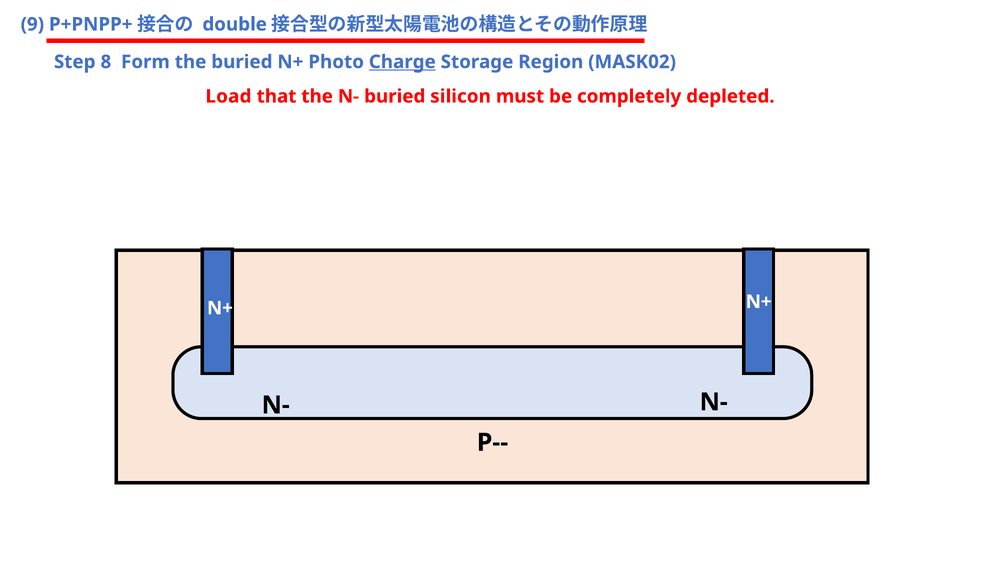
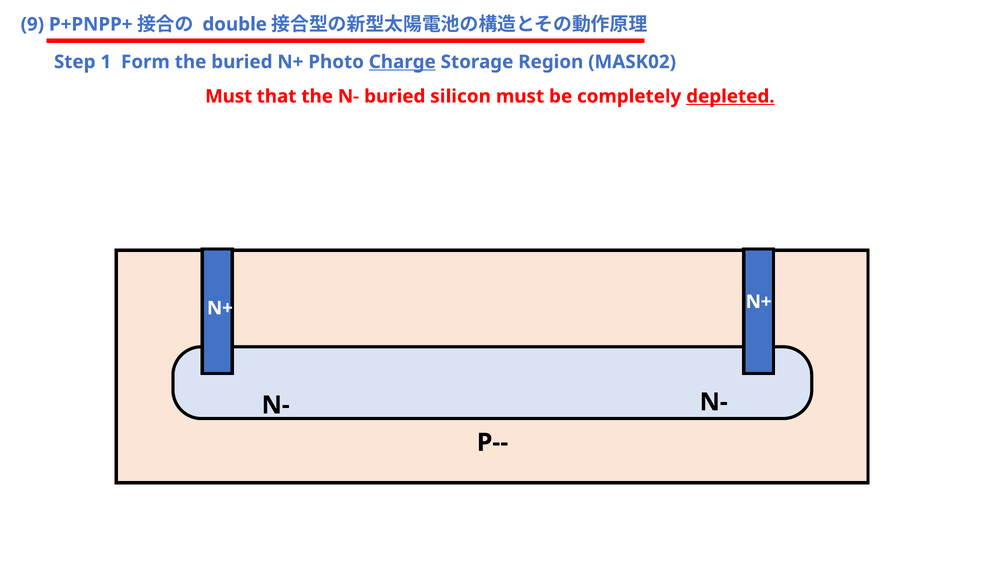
8: 8 -> 1
Load at (228, 96): Load -> Must
depleted underline: none -> present
